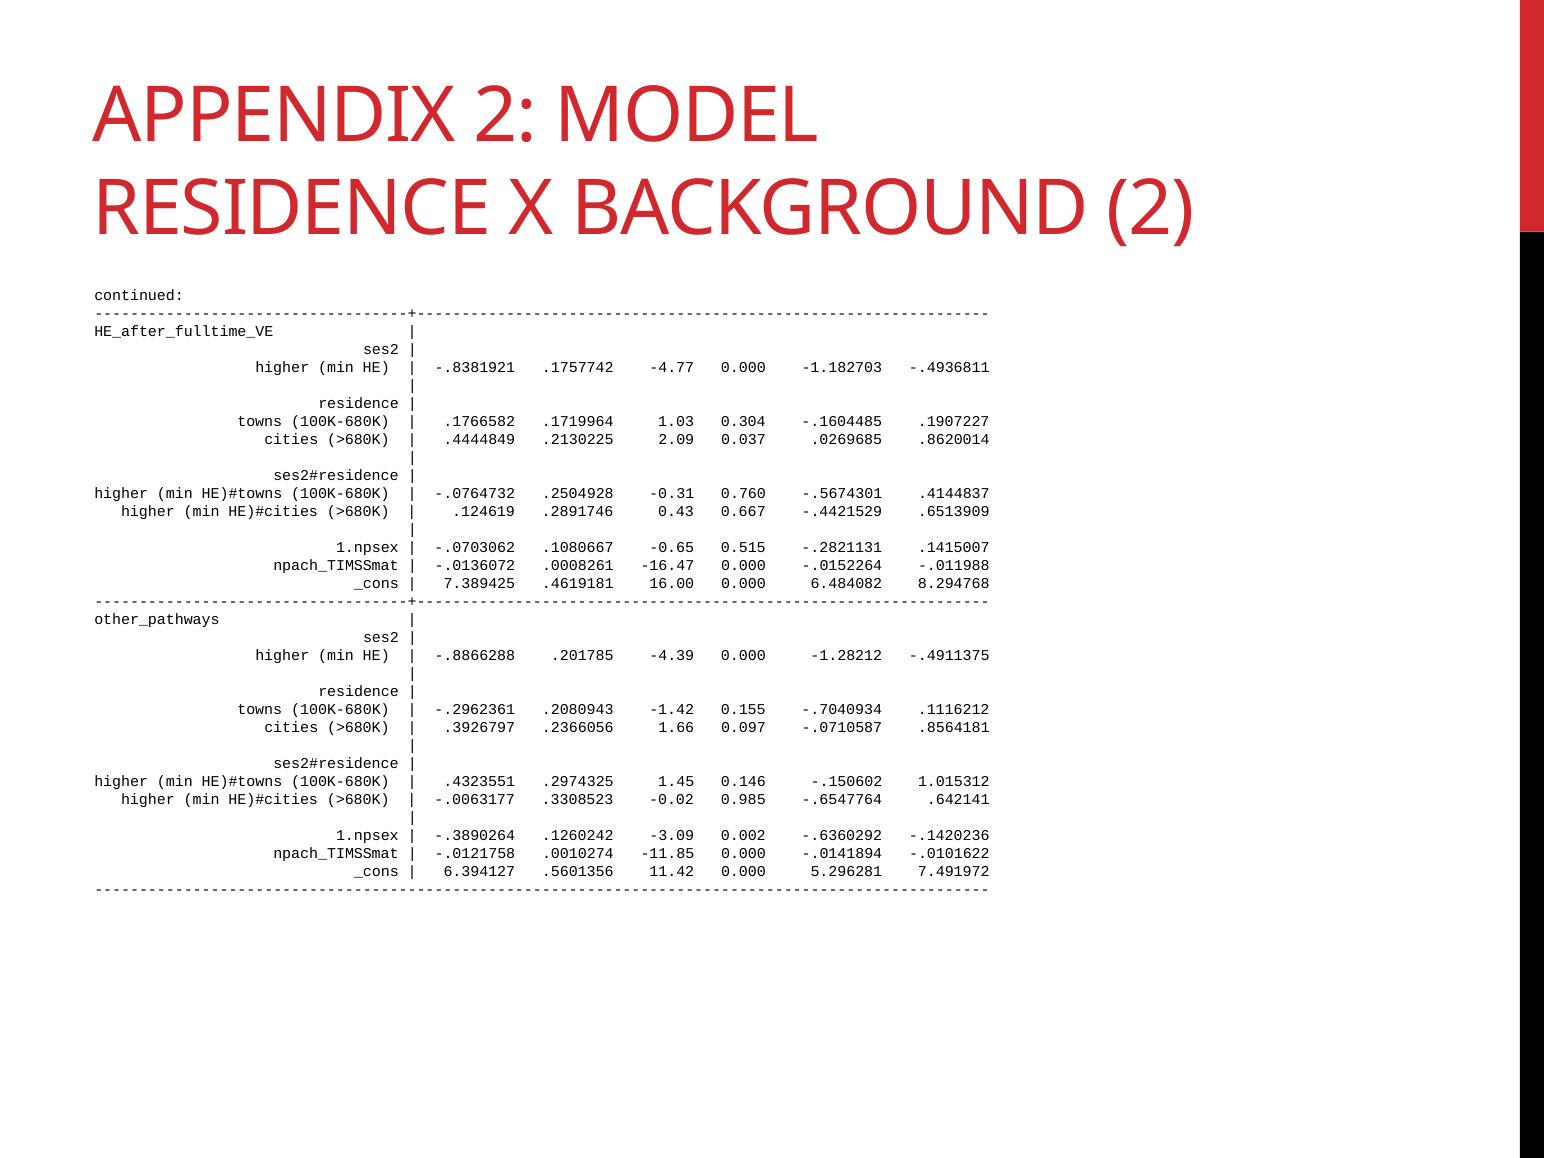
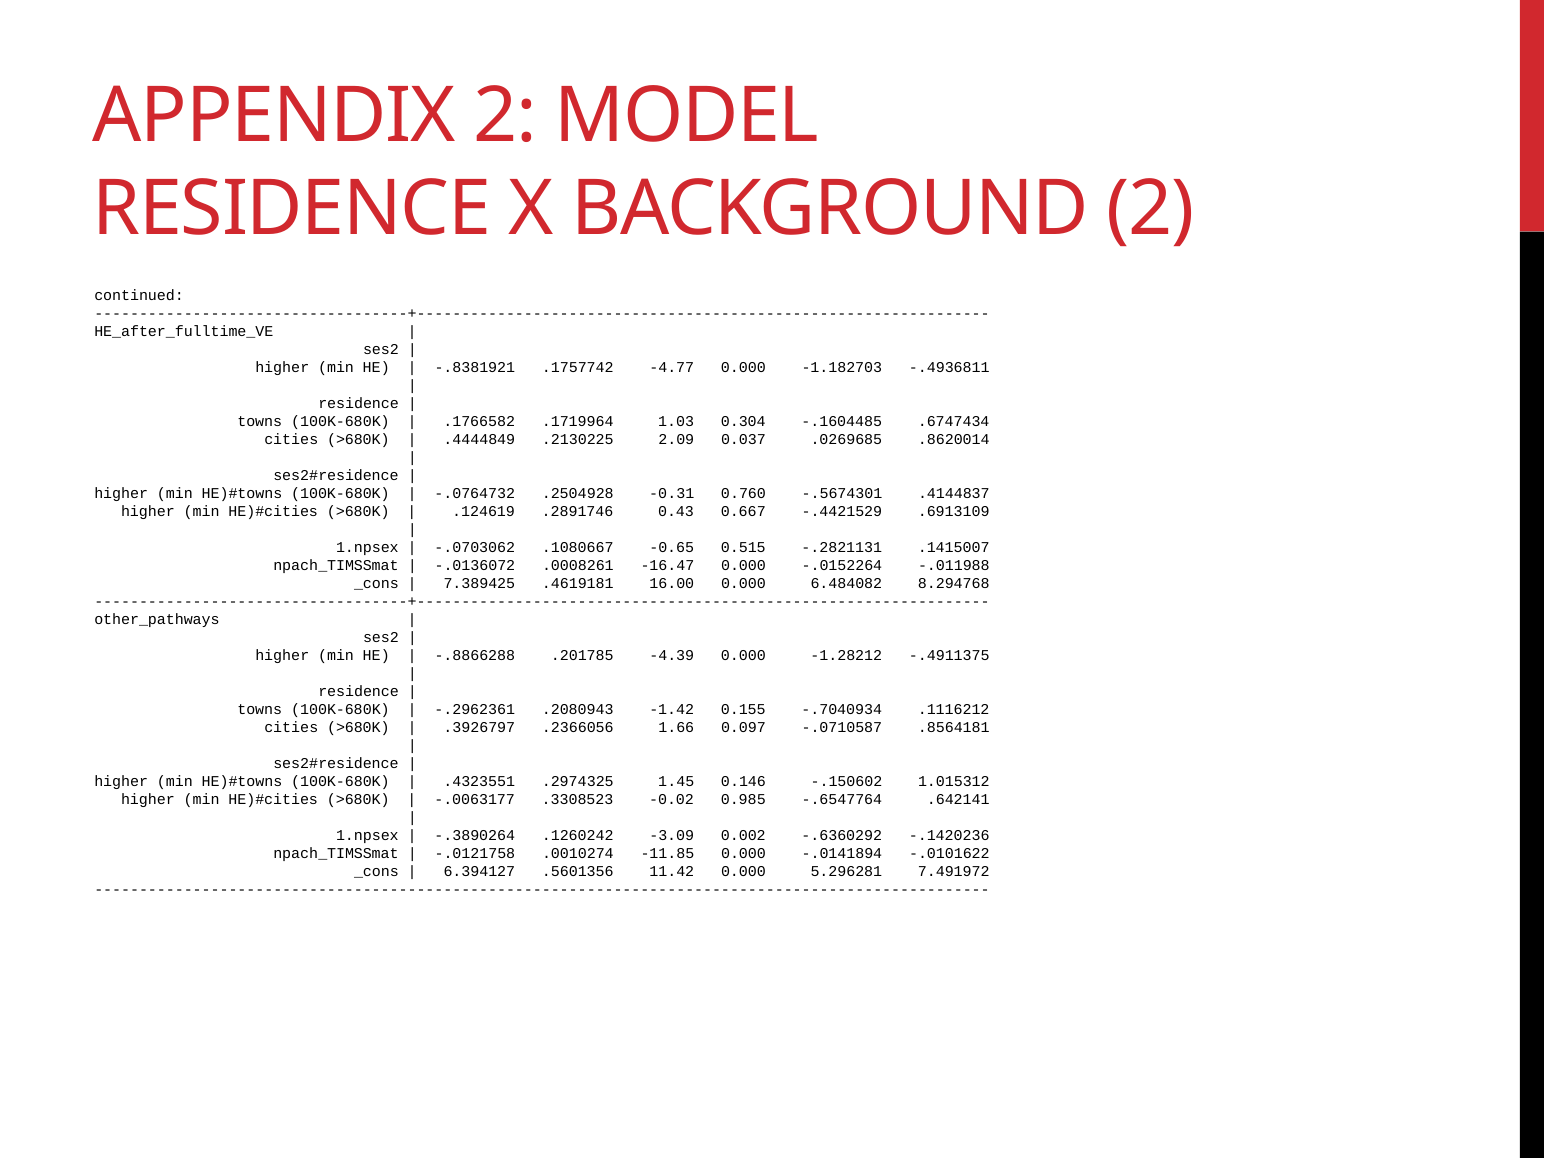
.1907227: .1907227 -> .6747434
.6513909: .6513909 -> .6913109
